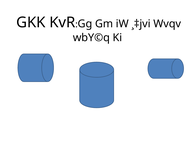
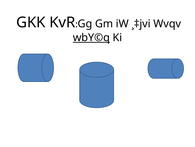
wbY©q underline: none -> present
